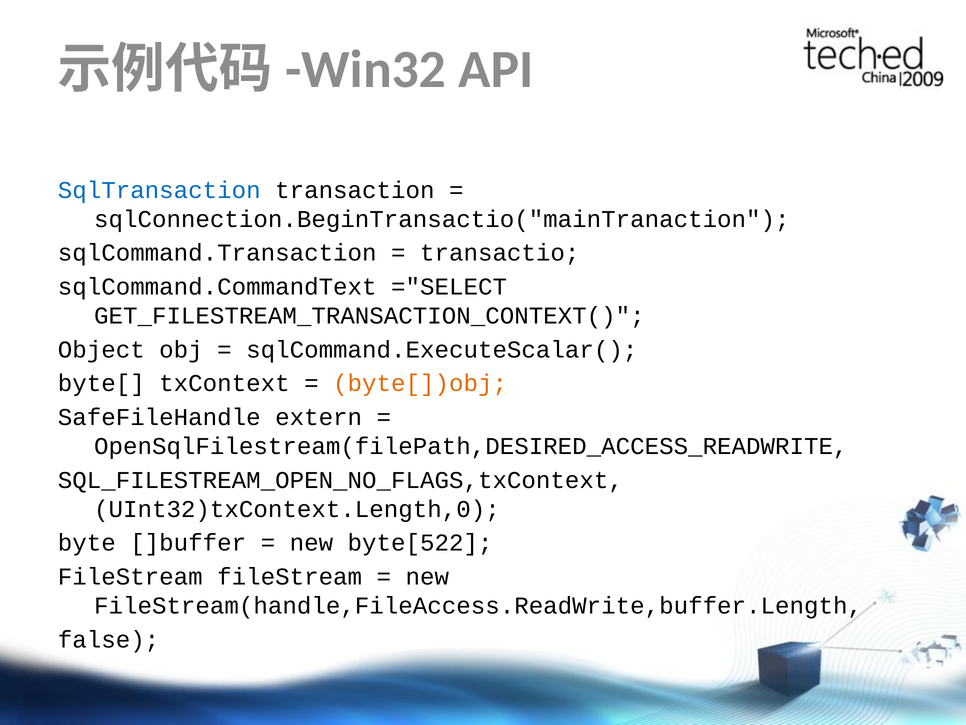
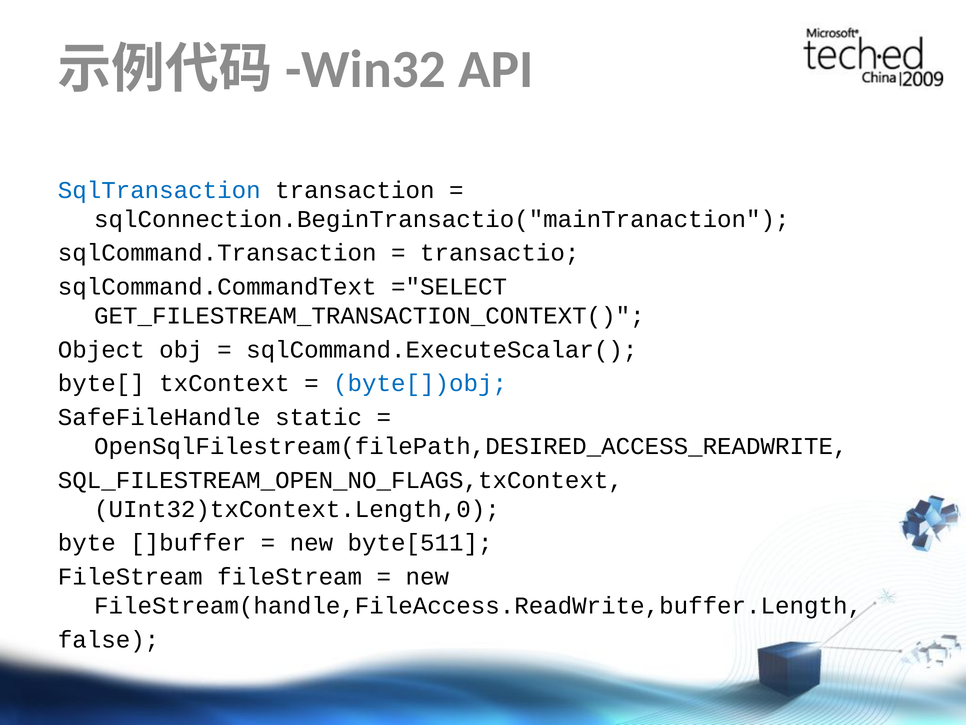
byte[])obj colour: orange -> blue
extern: extern -> static
byte[522: byte[522 -> byte[511
